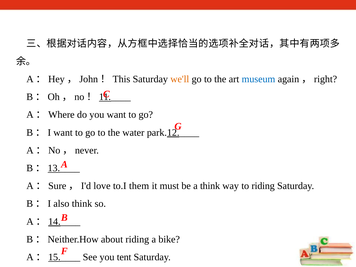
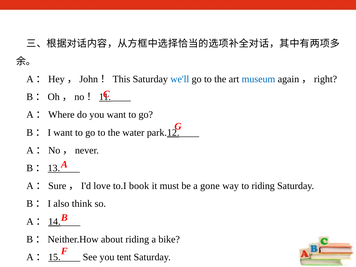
we'll colour: orange -> blue
them: them -> book
a think: think -> gone
